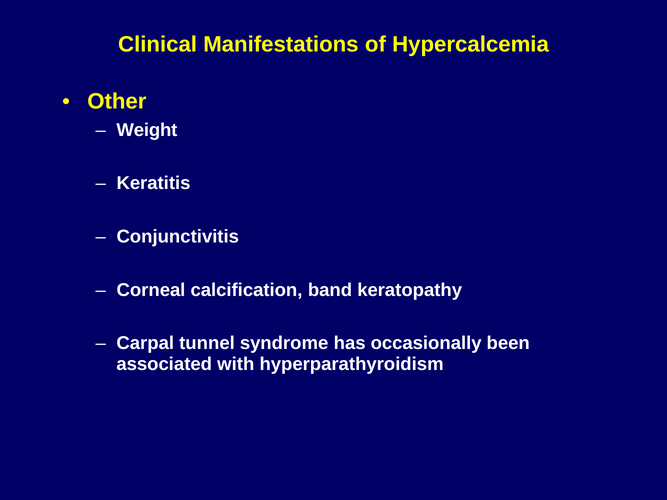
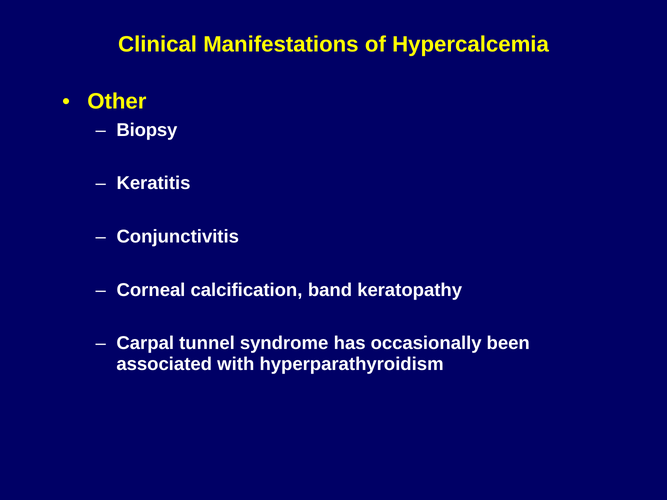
Weight: Weight -> Biopsy
